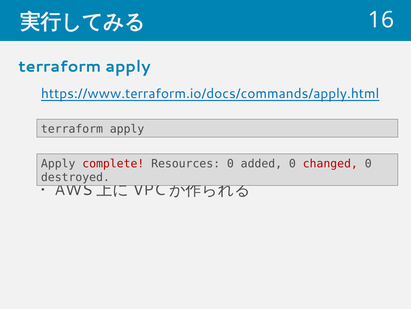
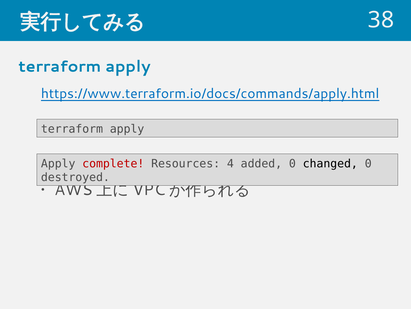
16: 16 -> 38
Resources 0: 0 -> 4
changed colour: red -> black
